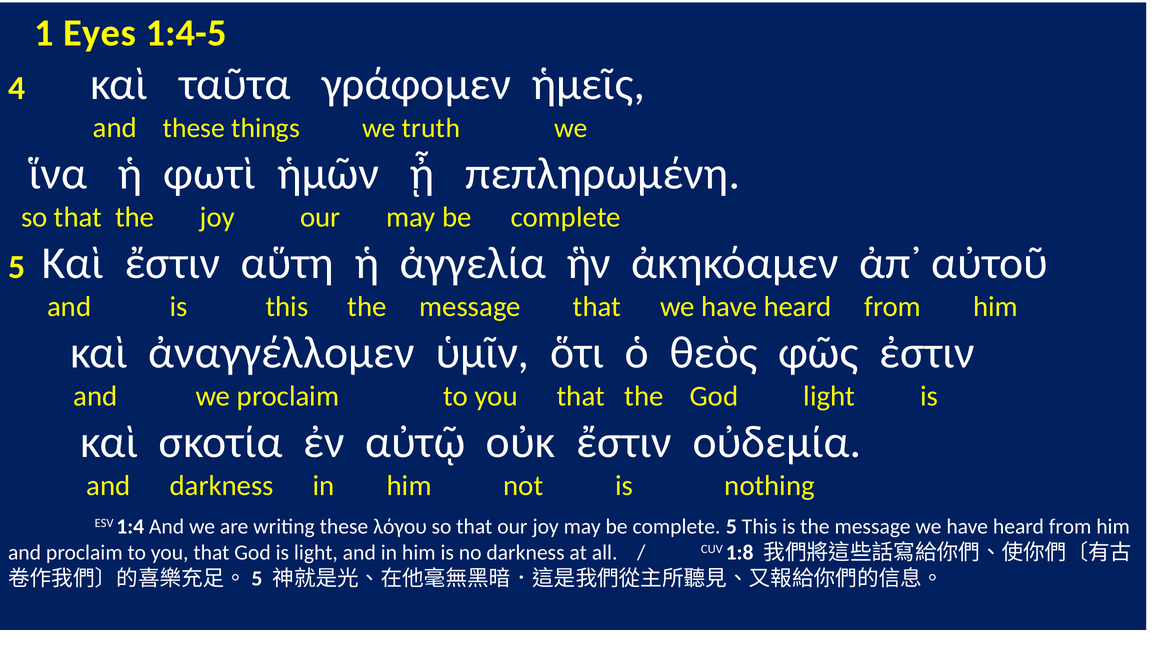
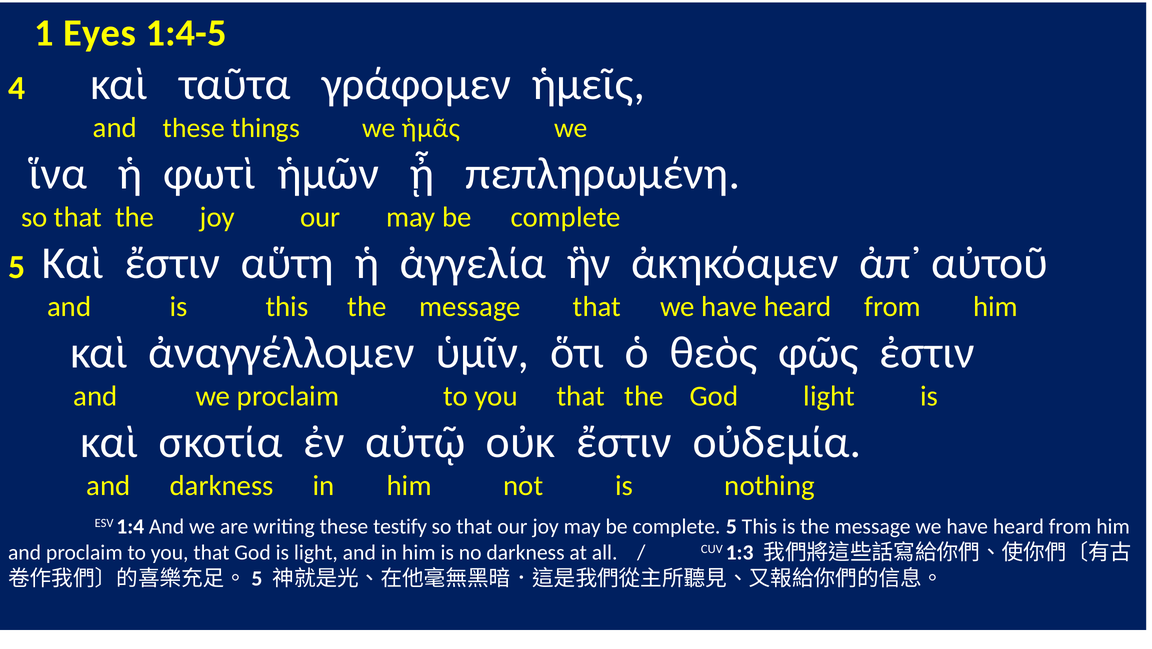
truth: truth -> ἡμᾶς
λόγου: λόγου -> testify
1:8: 1:8 -> 1:3
